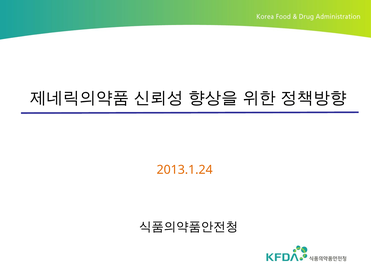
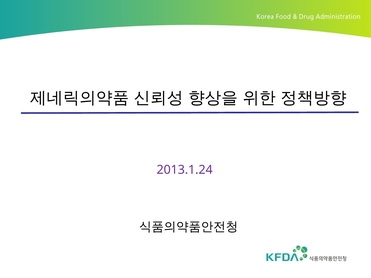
2013.1.24 colour: orange -> purple
